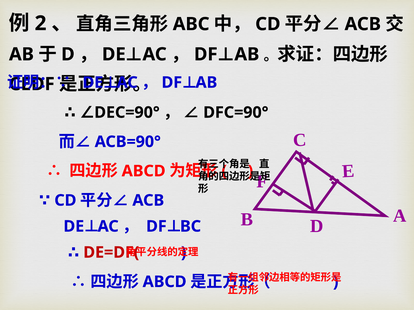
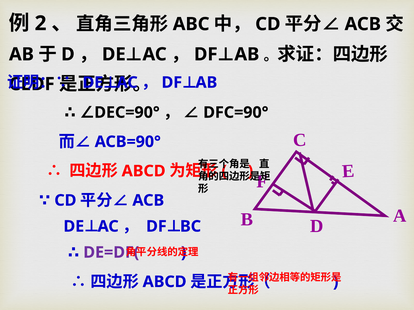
DE=DF( colour: red -> purple
